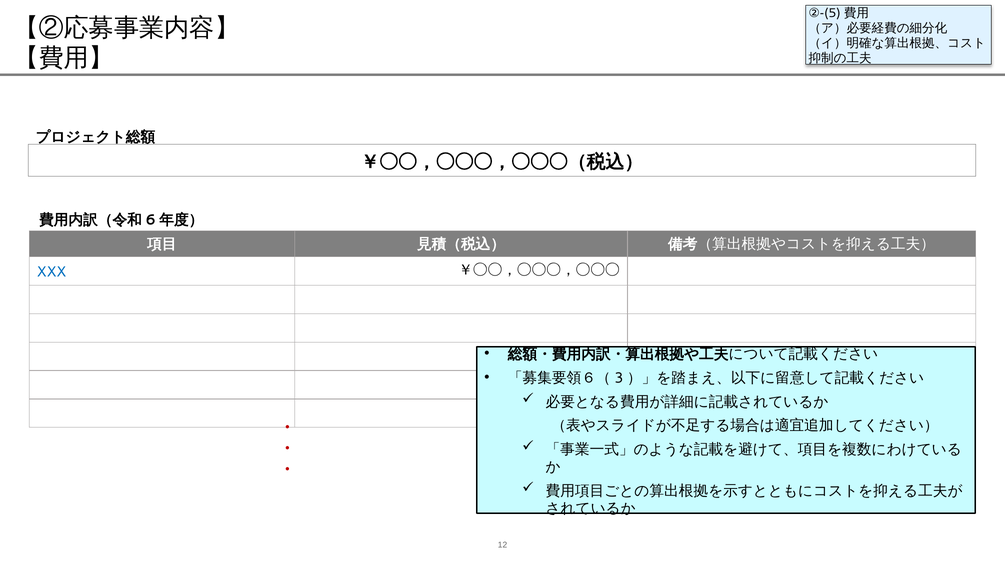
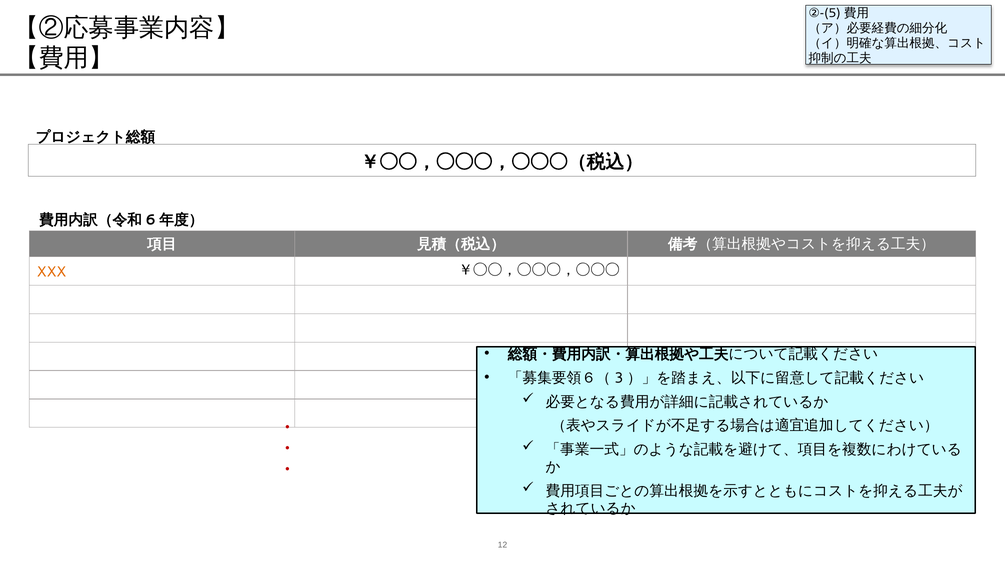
XXX colour: blue -> orange
